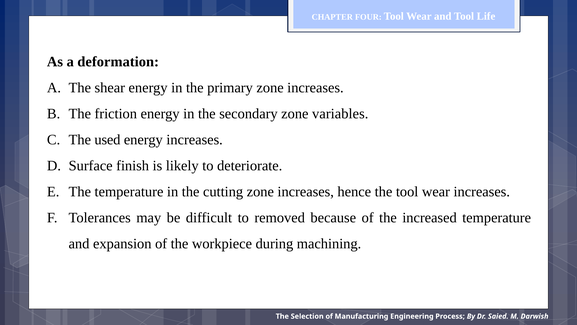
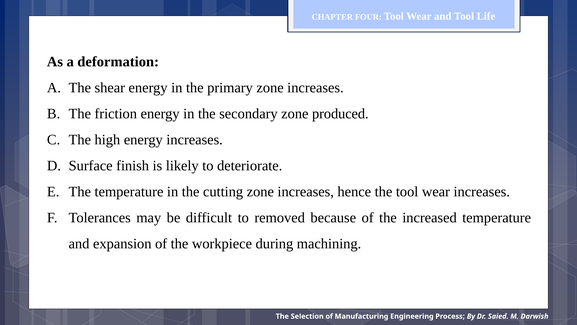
variables: variables -> produced
used: used -> high
